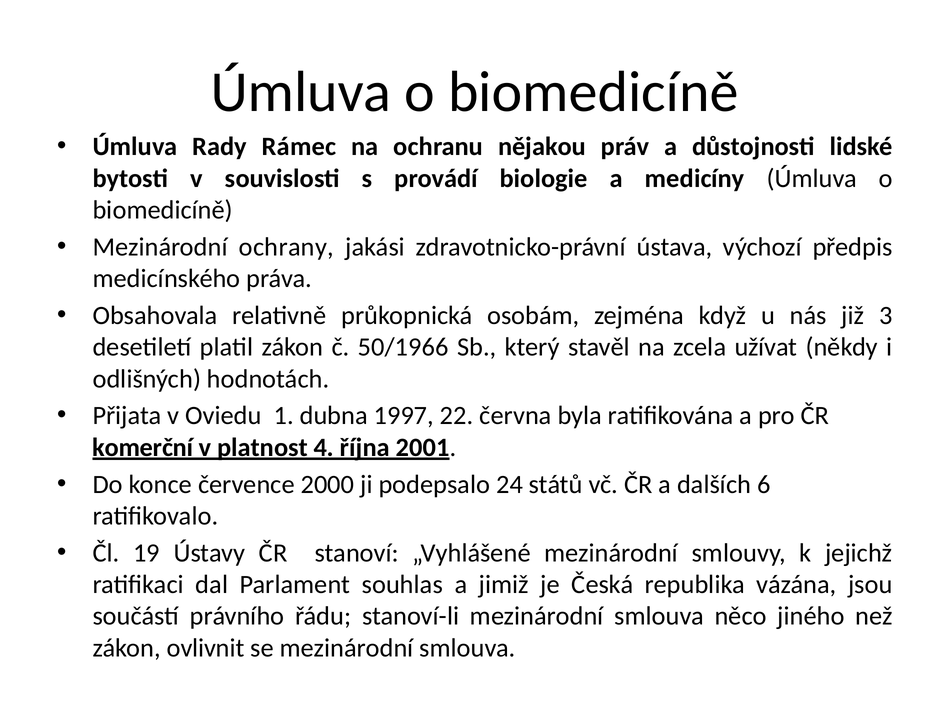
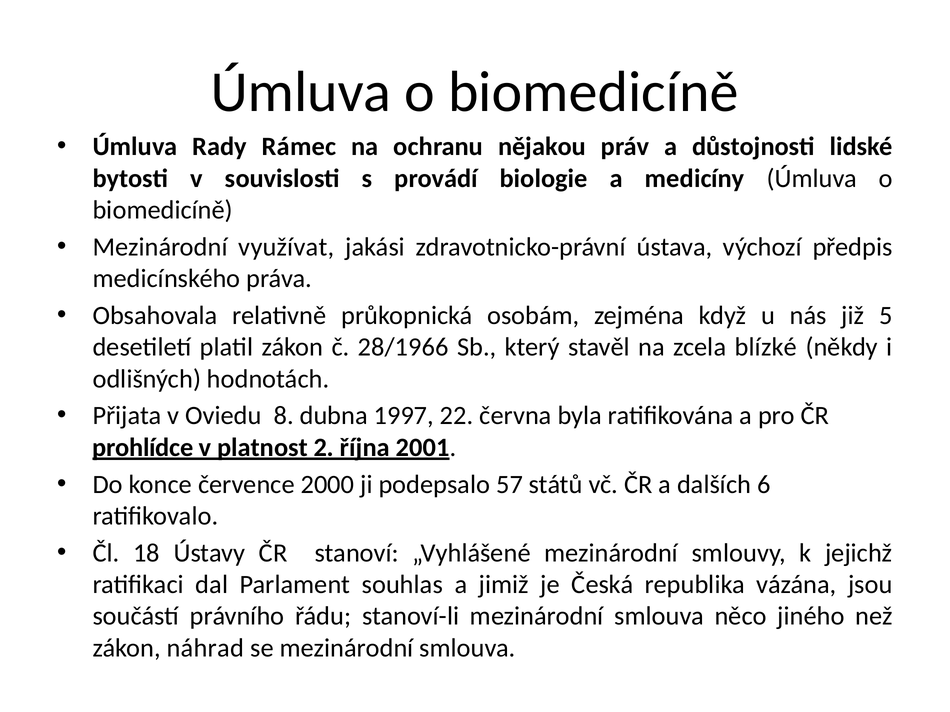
ochrany: ochrany -> využívat
3: 3 -> 5
50/1966: 50/1966 -> 28/1966
užívat: užívat -> blízké
1: 1 -> 8
komerční: komerční -> prohlídce
4: 4 -> 2
24: 24 -> 57
19: 19 -> 18
ovlivnit: ovlivnit -> náhrad
